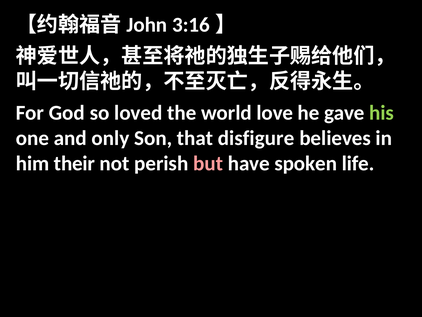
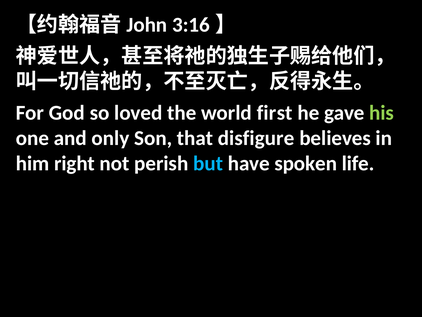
love: love -> first
their: their -> right
but colour: pink -> light blue
